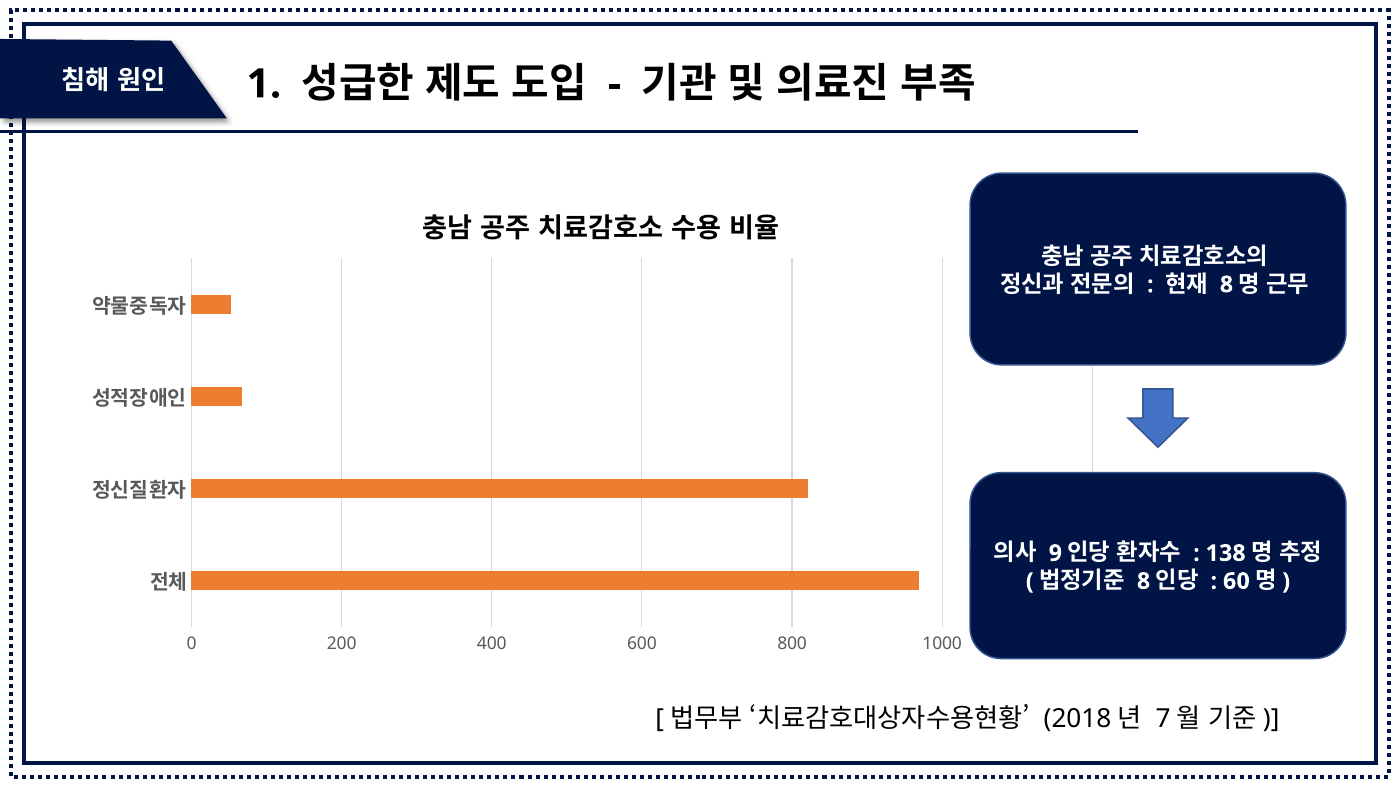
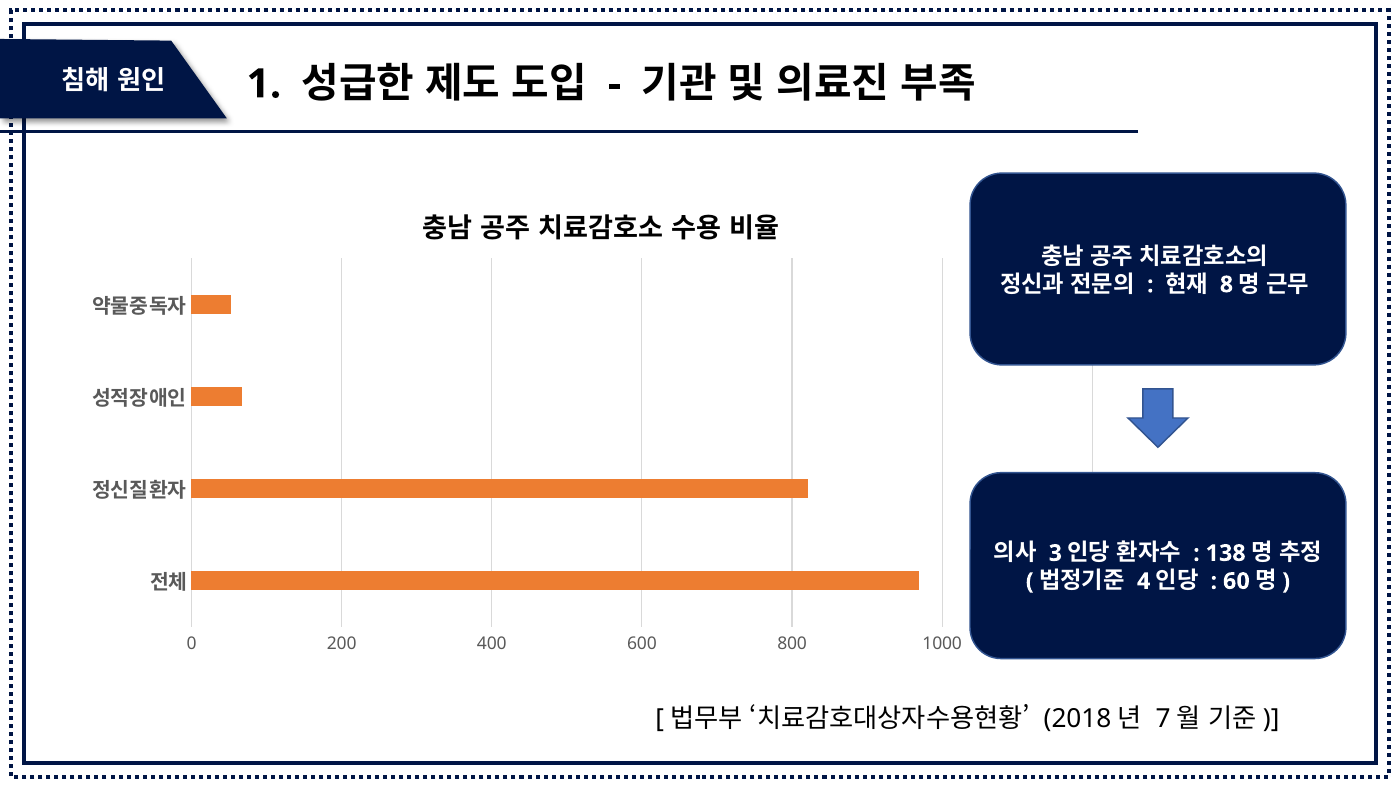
9: 9 -> 3
8 at (1144, 582): 8 -> 4
